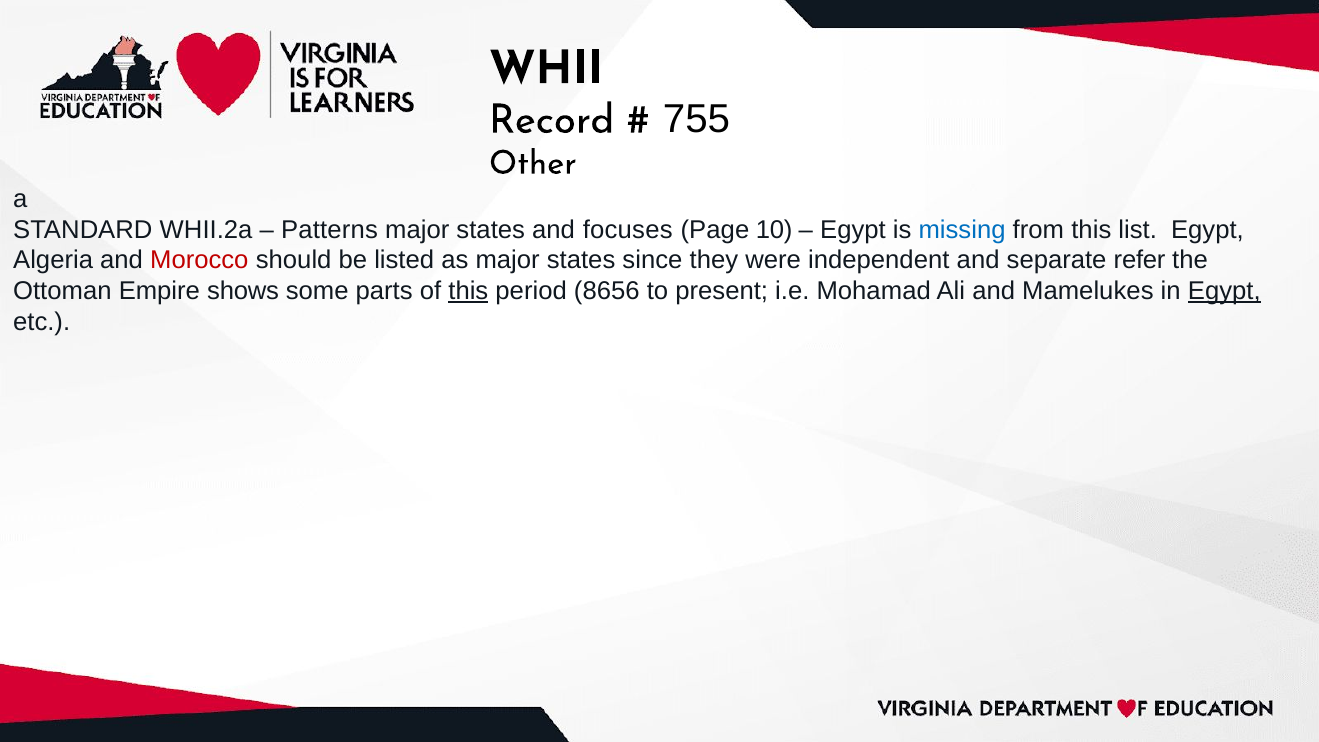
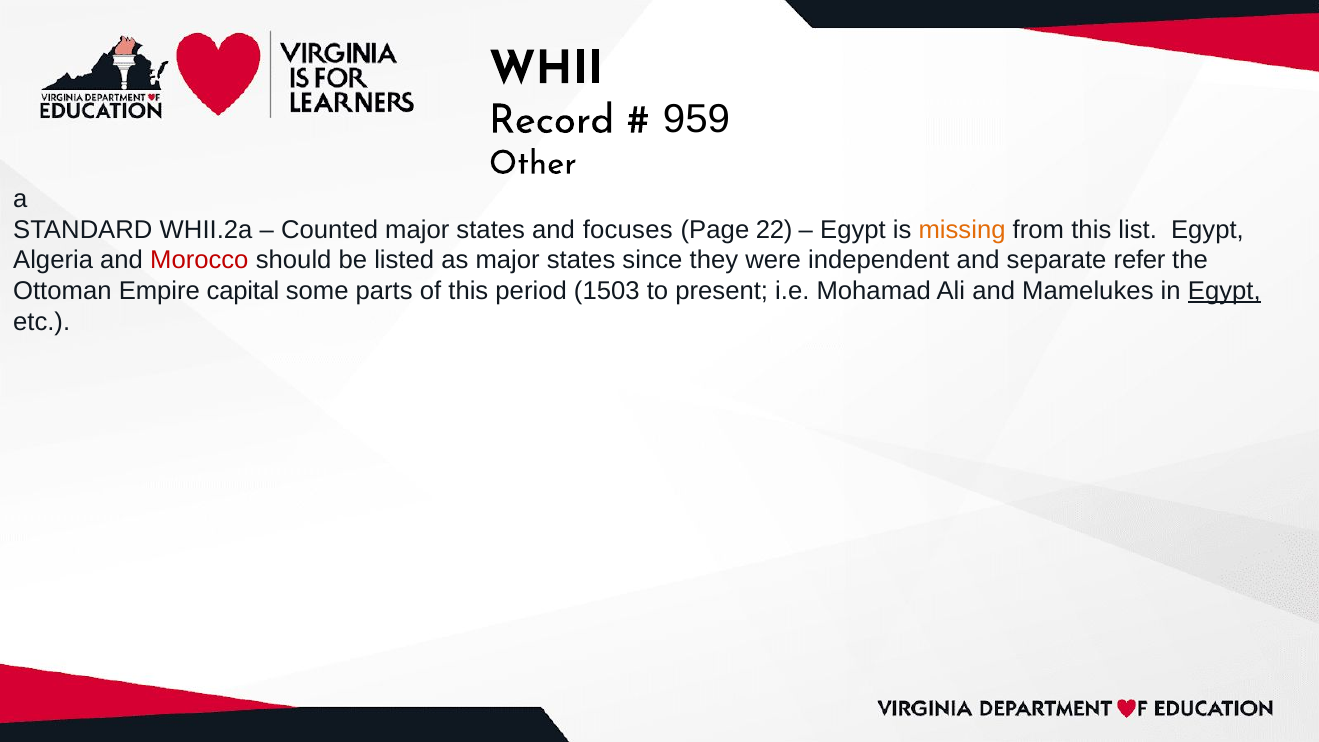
755: 755 -> 959
Patterns: Patterns -> Counted
10: 10 -> 22
missing colour: blue -> orange
shows: shows -> capital
this at (468, 291) underline: present -> none
8656: 8656 -> 1503
